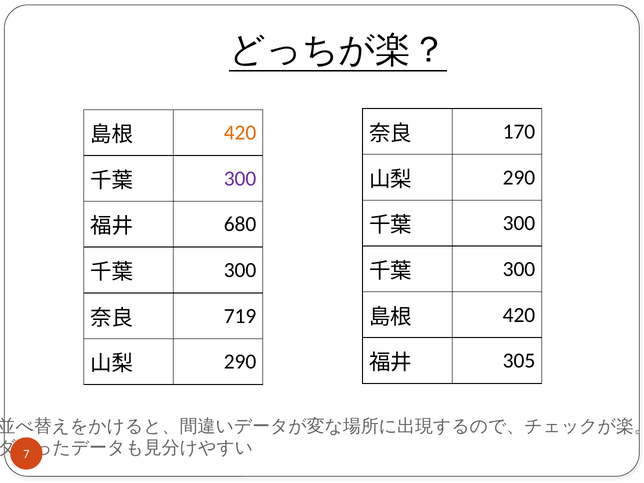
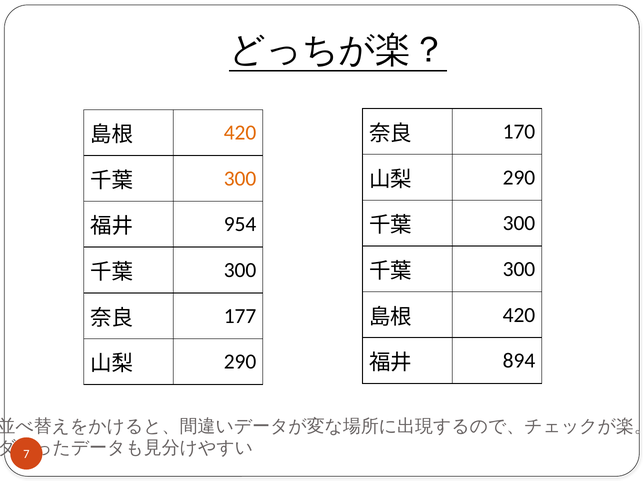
300 at (240, 179) colour: purple -> orange
680: 680 -> 954
719: 719 -> 177
305: 305 -> 894
